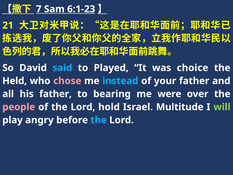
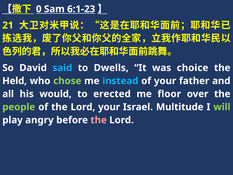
7: 7 -> 0
Played: Played -> Dwells
chose colour: pink -> light green
his father: father -> would
bearing: bearing -> erected
were: were -> floor
people colour: pink -> light green
Lord hold: hold -> your
the at (99, 120) colour: light blue -> pink
